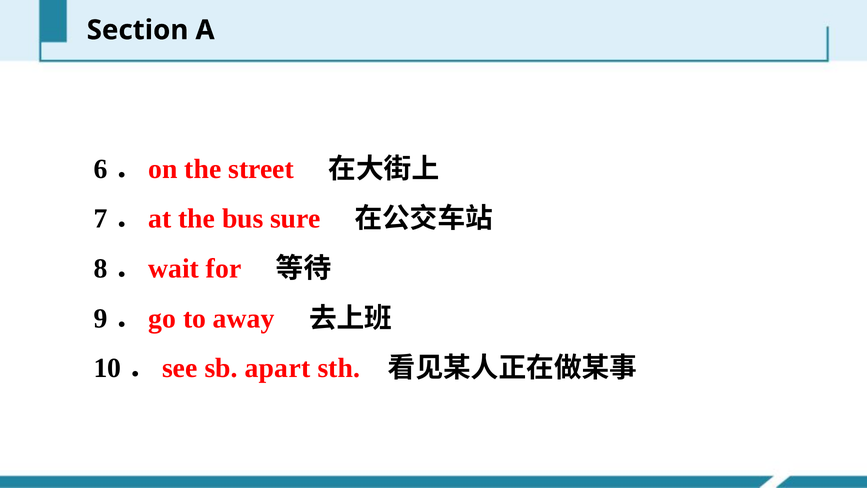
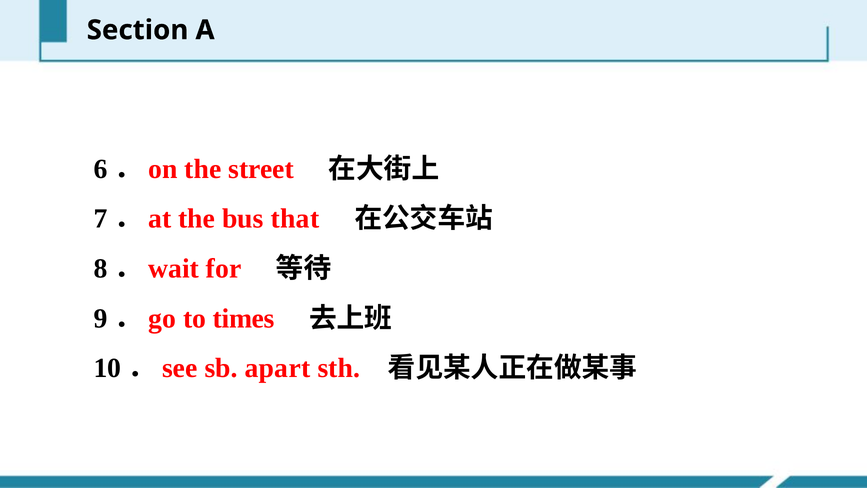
sure: sure -> that
away: away -> times
